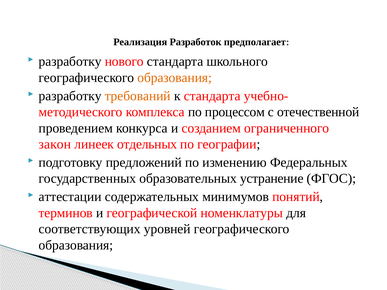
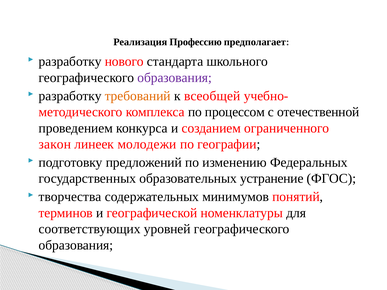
Разработок: Разработок -> Профессию
образования at (175, 78) colour: orange -> purple
к стандарта: стандарта -> всеобщей
отдельных: отдельных -> молодежи
аттестации: аттестации -> творчества
